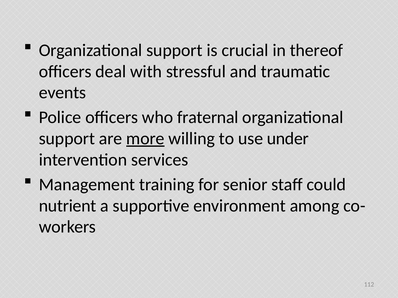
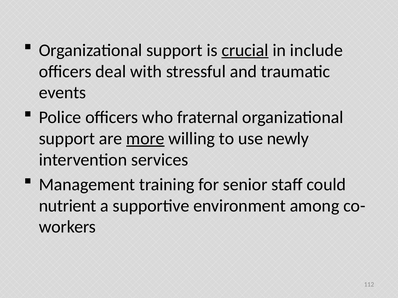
crucial underline: none -> present
thereof: thereof -> include
under: under -> newly
